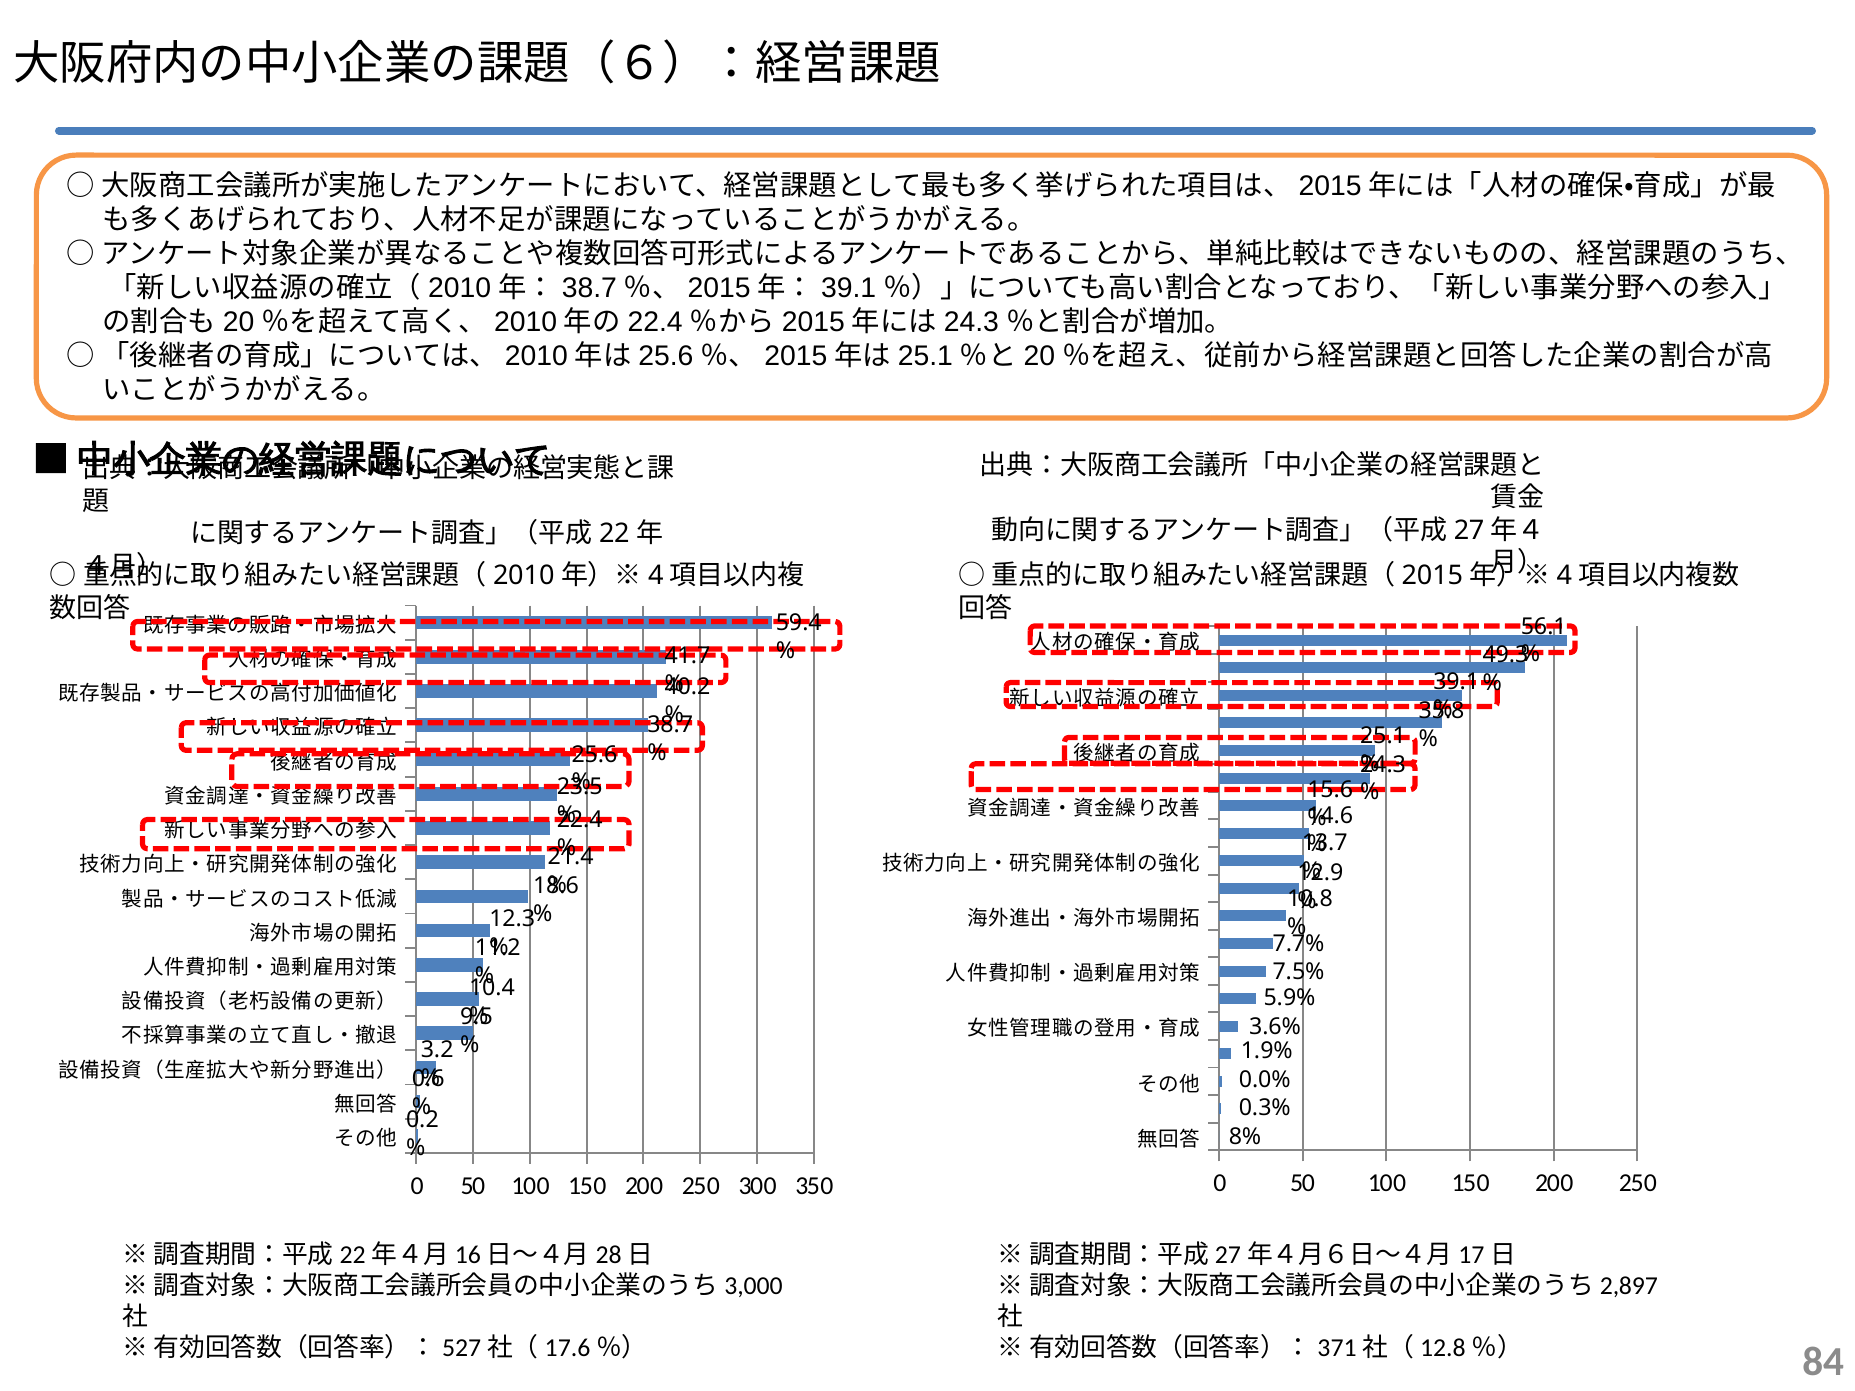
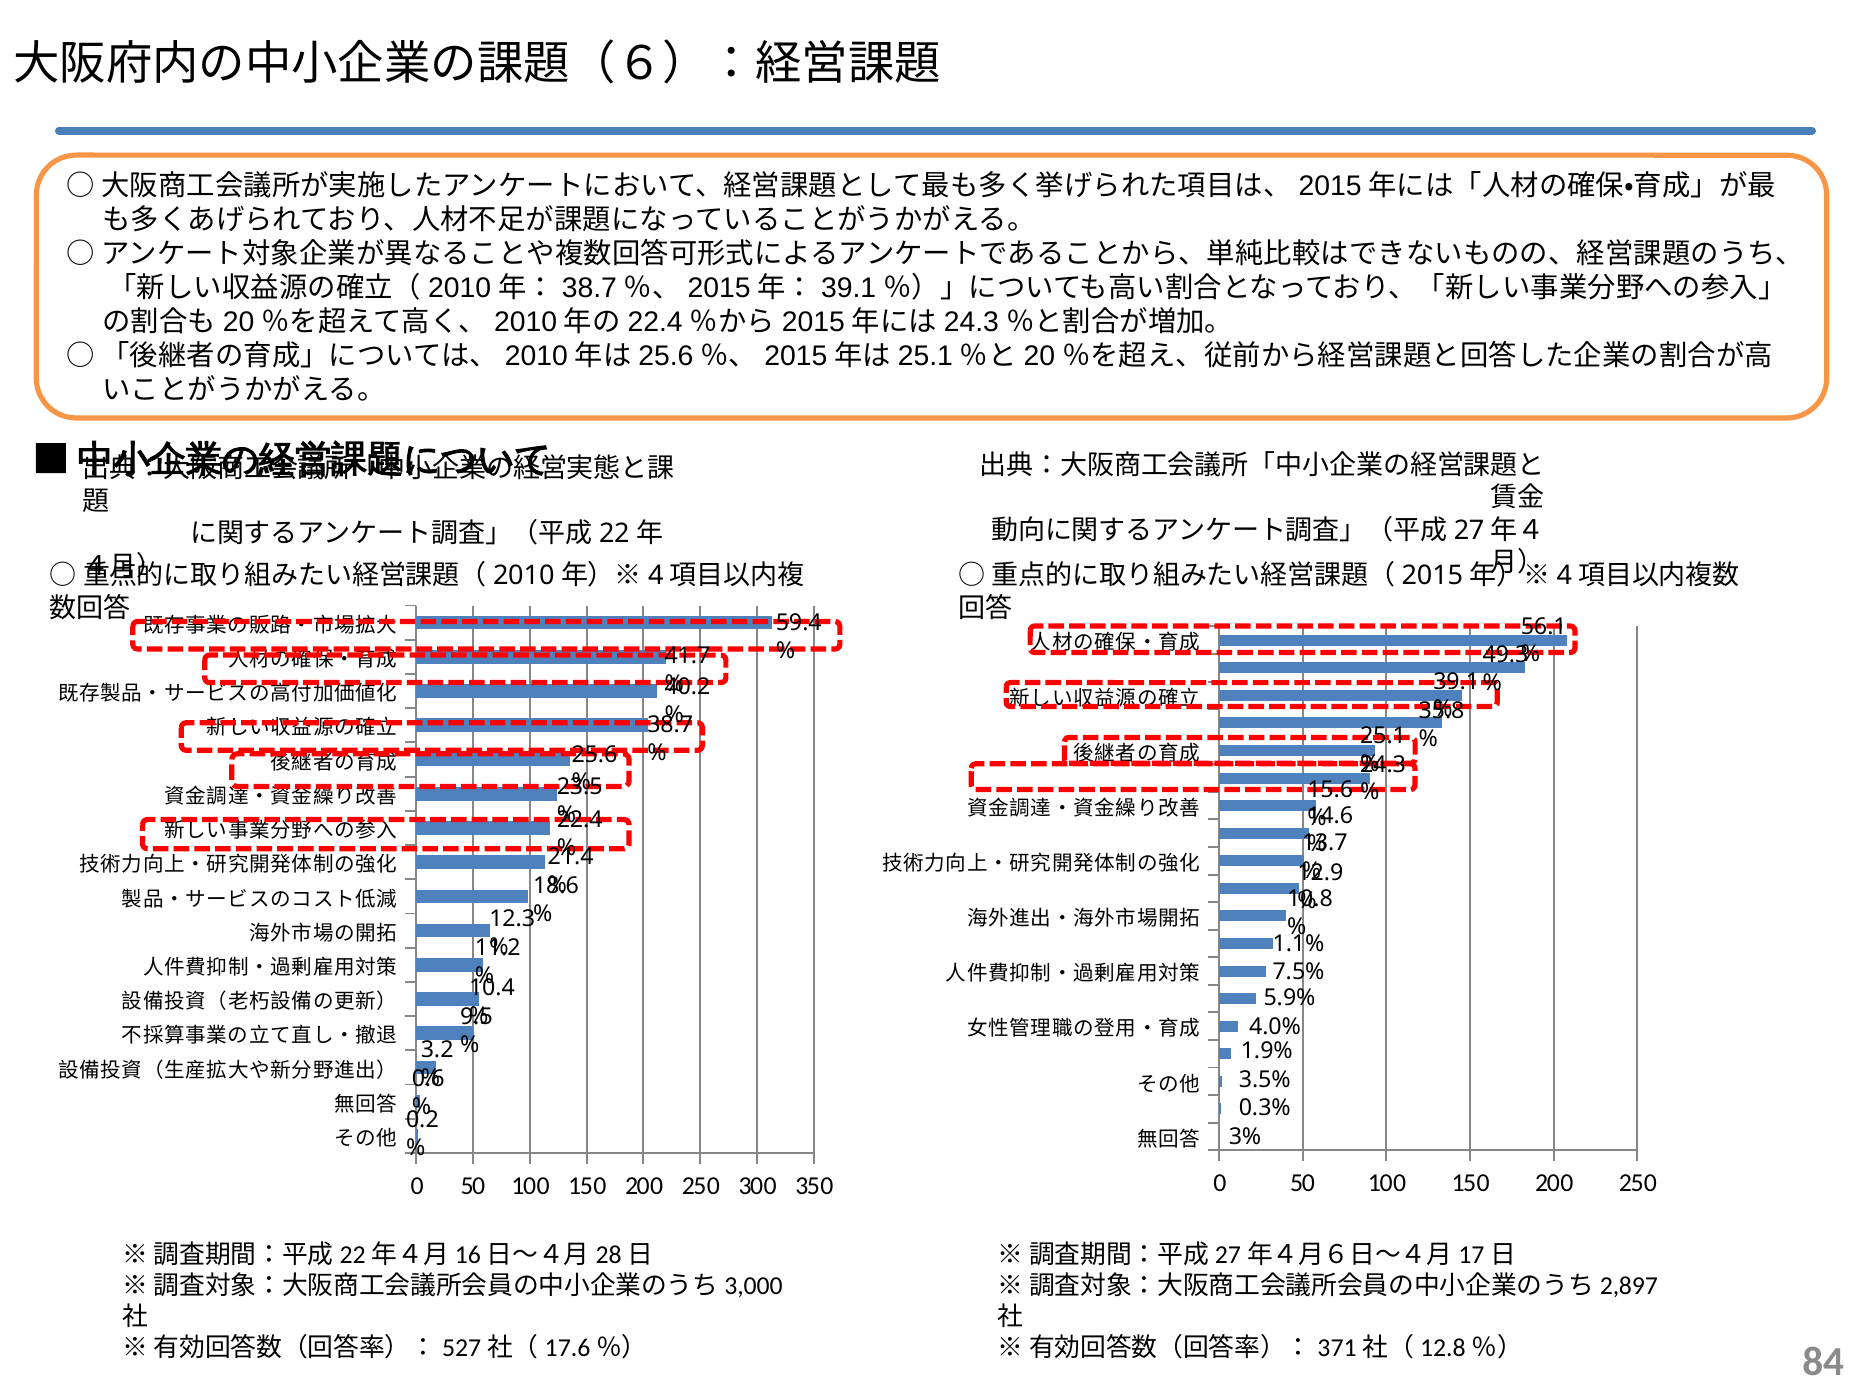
7.7%: 7.7% -> 1.1%
3.6%: 3.6% -> 4.0%
0.0%: 0.0% -> 3.5%
8%: 8% -> 3%
